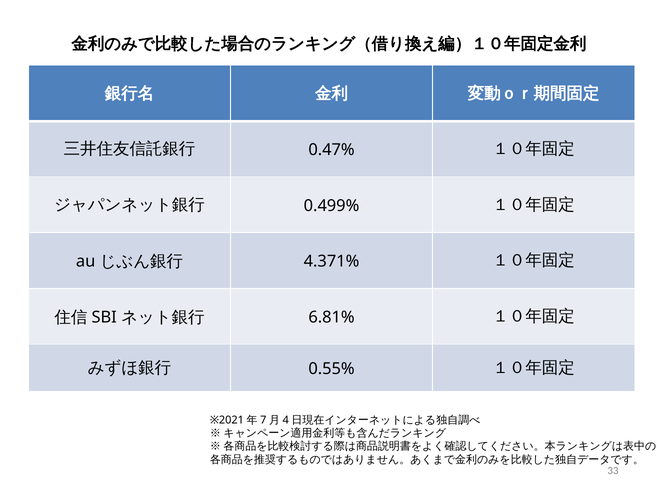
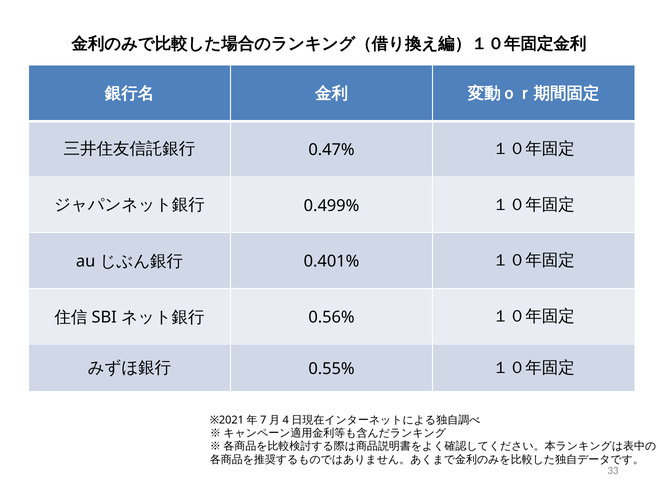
4.371%: 4.371% -> 0.401%
6.81%: 6.81% -> 0.56%
